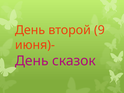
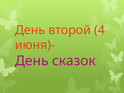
9: 9 -> 4
